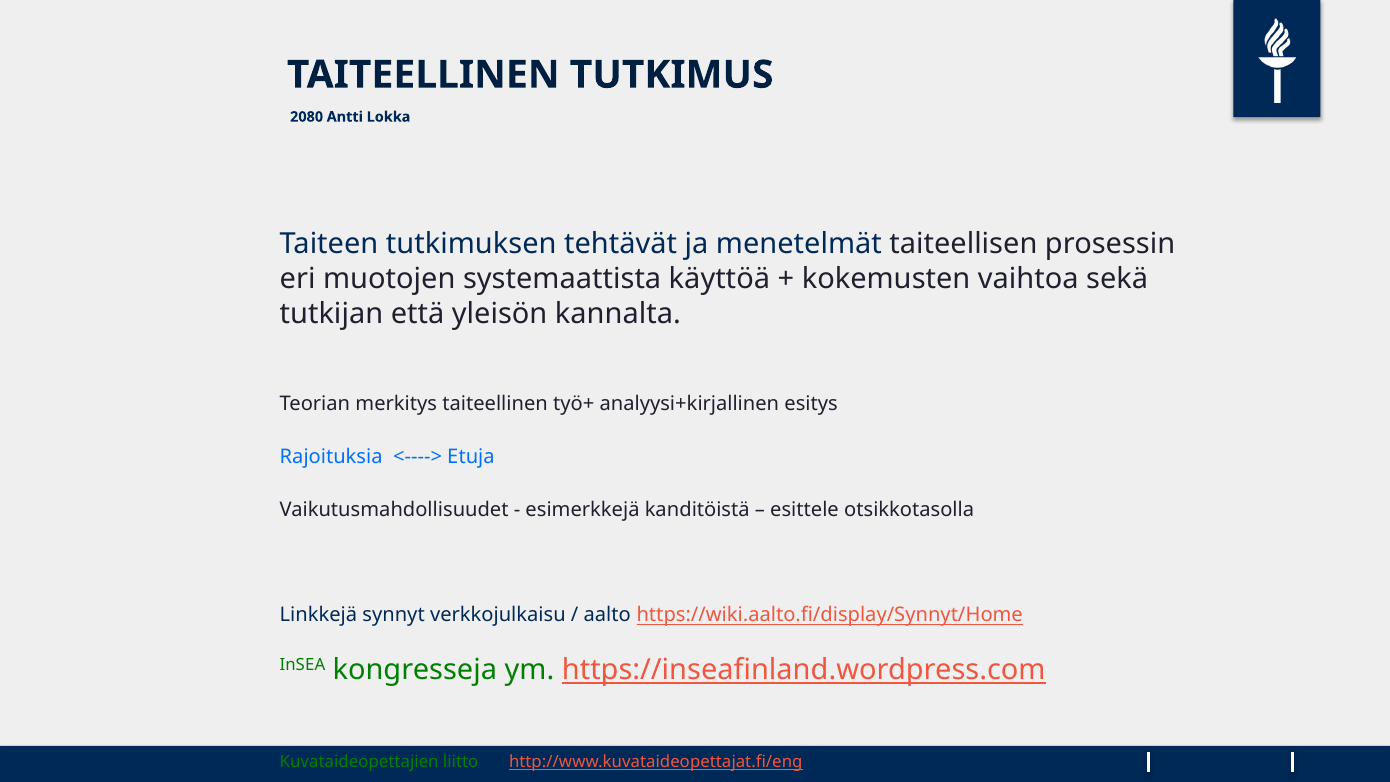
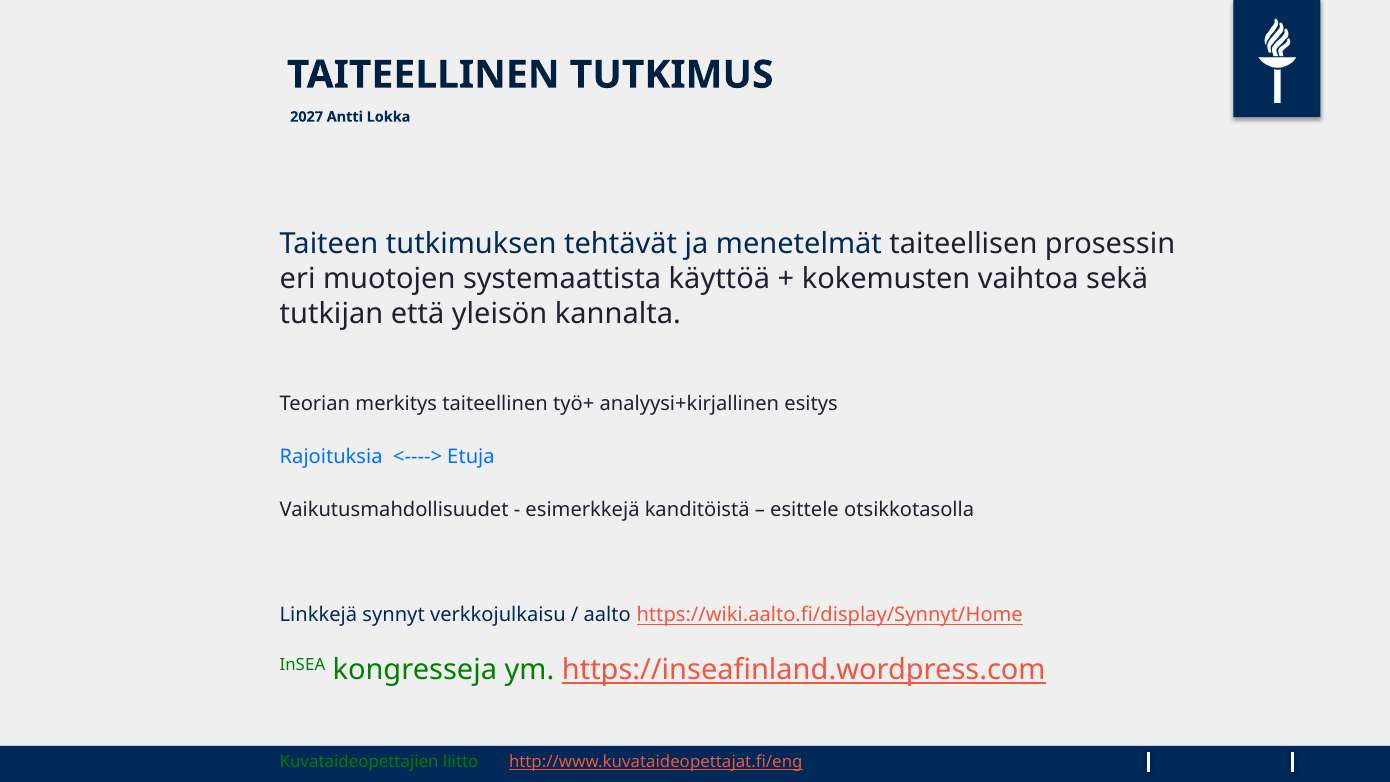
2080: 2080 -> 2027
